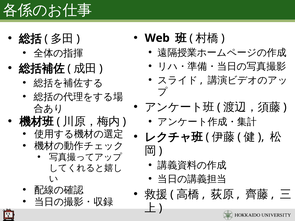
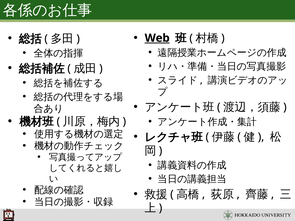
Web underline: none -> present
